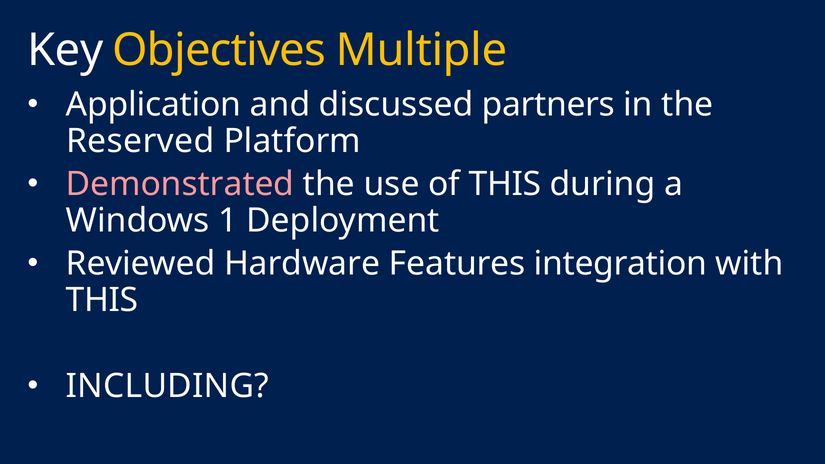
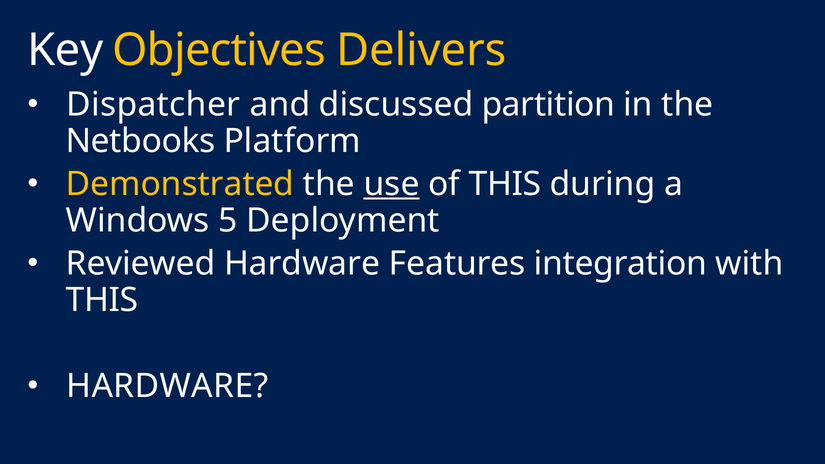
Multiple: Multiple -> Delivers
Application: Application -> Dispatcher
partners: partners -> partition
Reserved: Reserved -> Netbooks
Demonstrated colour: pink -> yellow
use underline: none -> present
1: 1 -> 5
INCLUDING at (167, 386): INCLUDING -> HARDWARE
